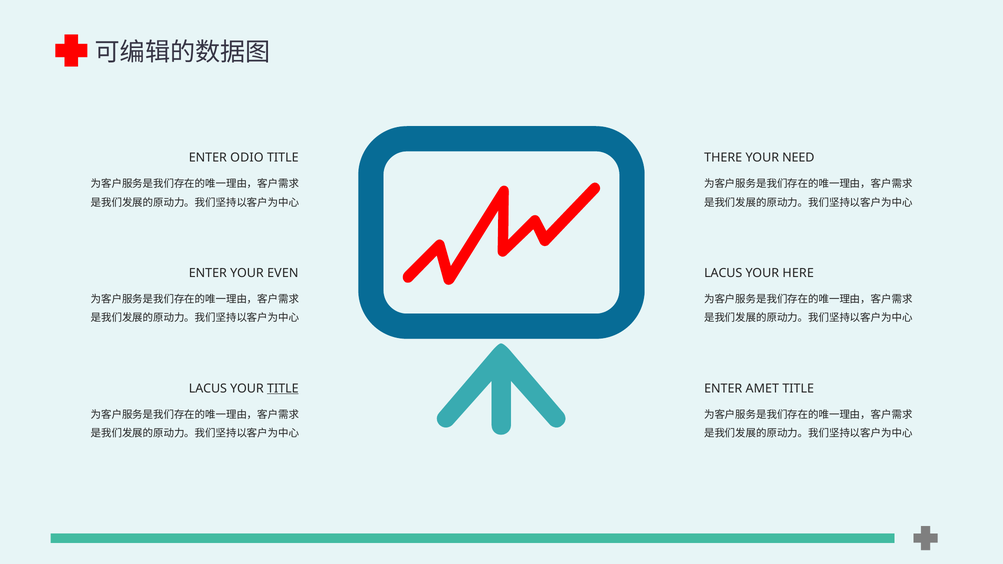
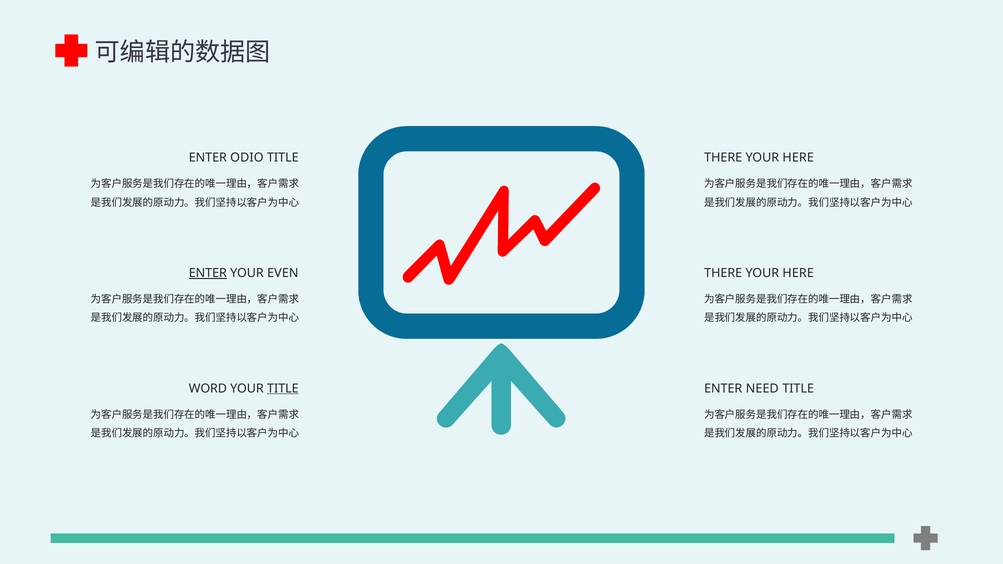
NEED at (798, 158): NEED -> HERE
ENTER at (208, 273) underline: none -> present
LACUS at (723, 273): LACUS -> THERE
LACUS at (208, 389): LACUS -> WORD
AMET: AMET -> NEED
